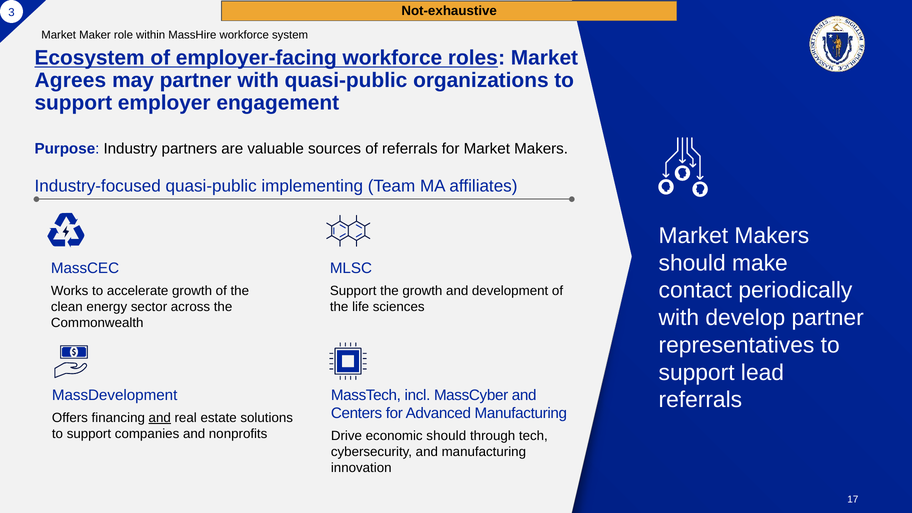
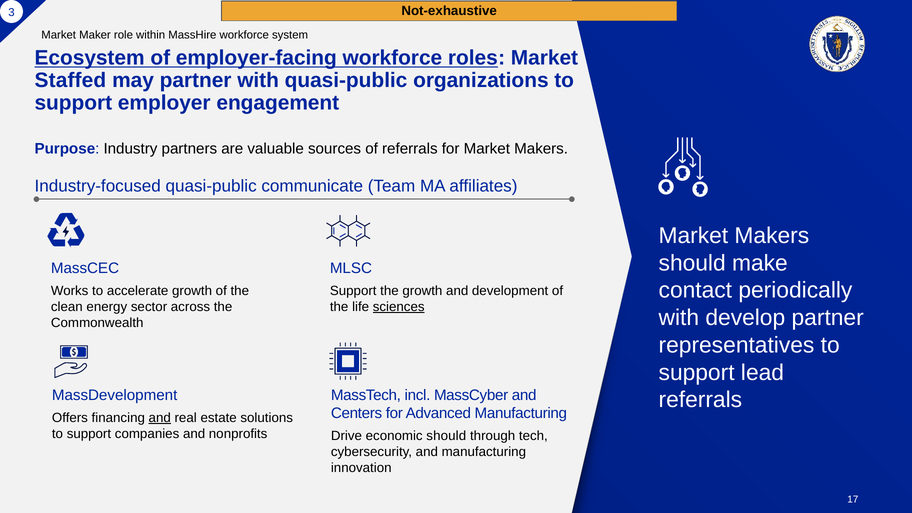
Agrees: Agrees -> Staffed
implementing: implementing -> communicate
sciences underline: none -> present
